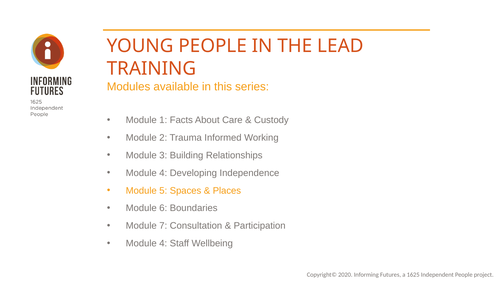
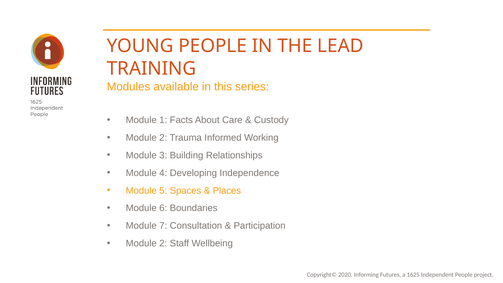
4 at (163, 243): 4 -> 2
